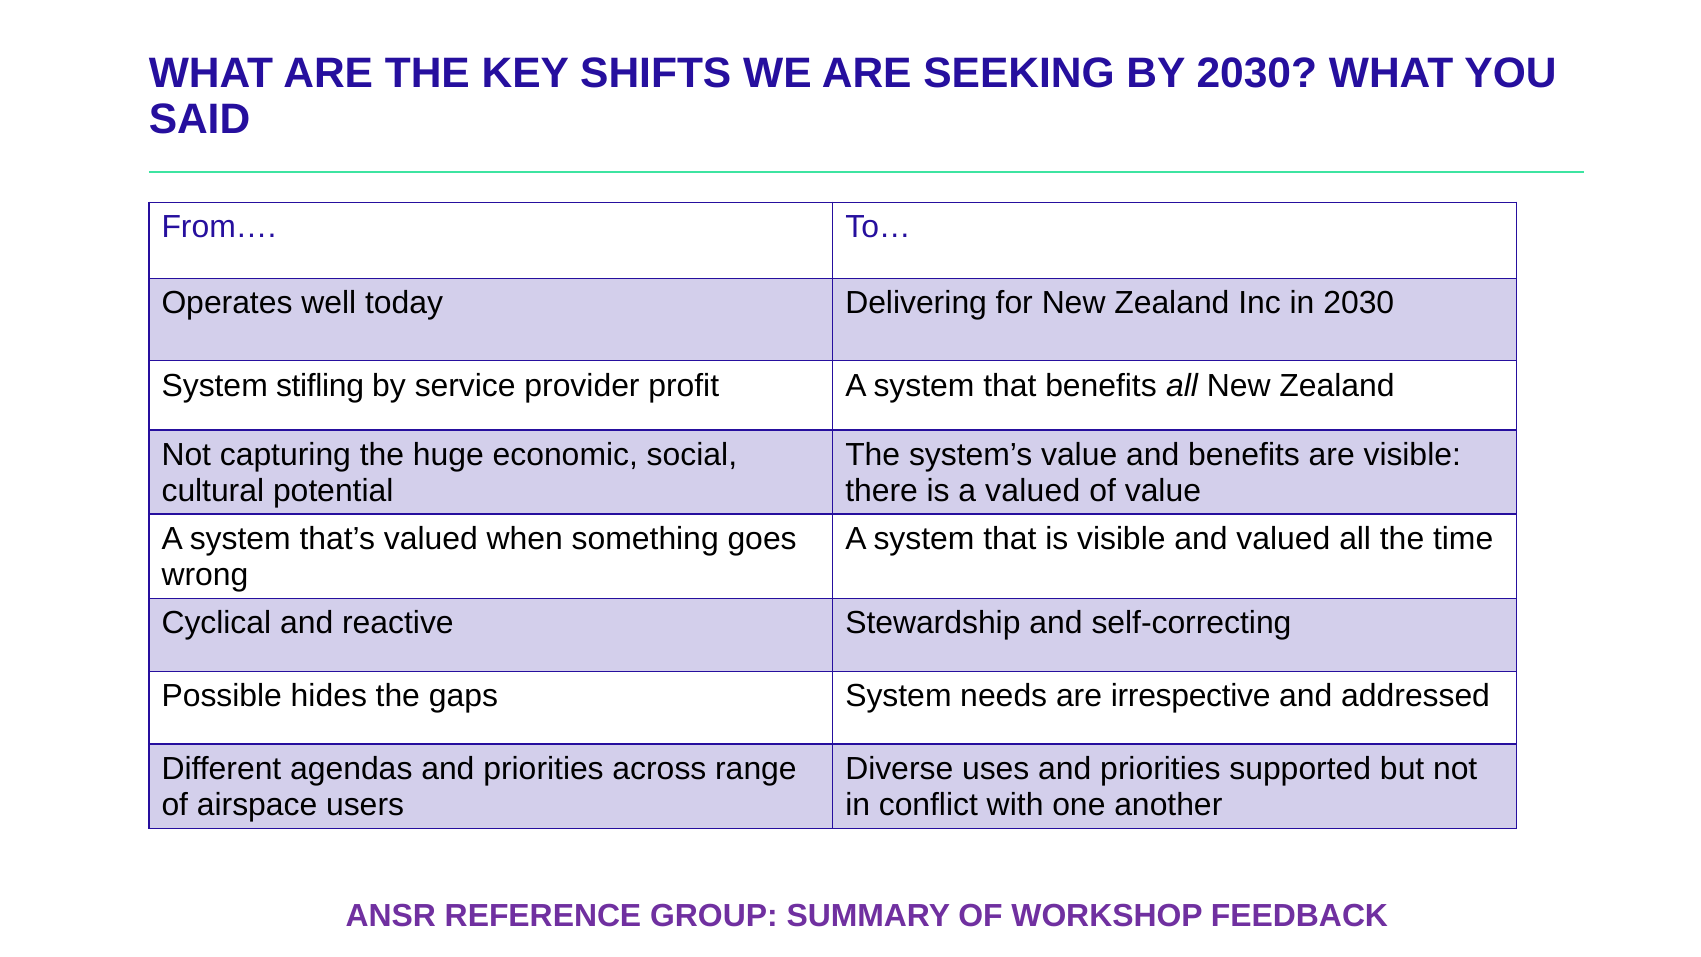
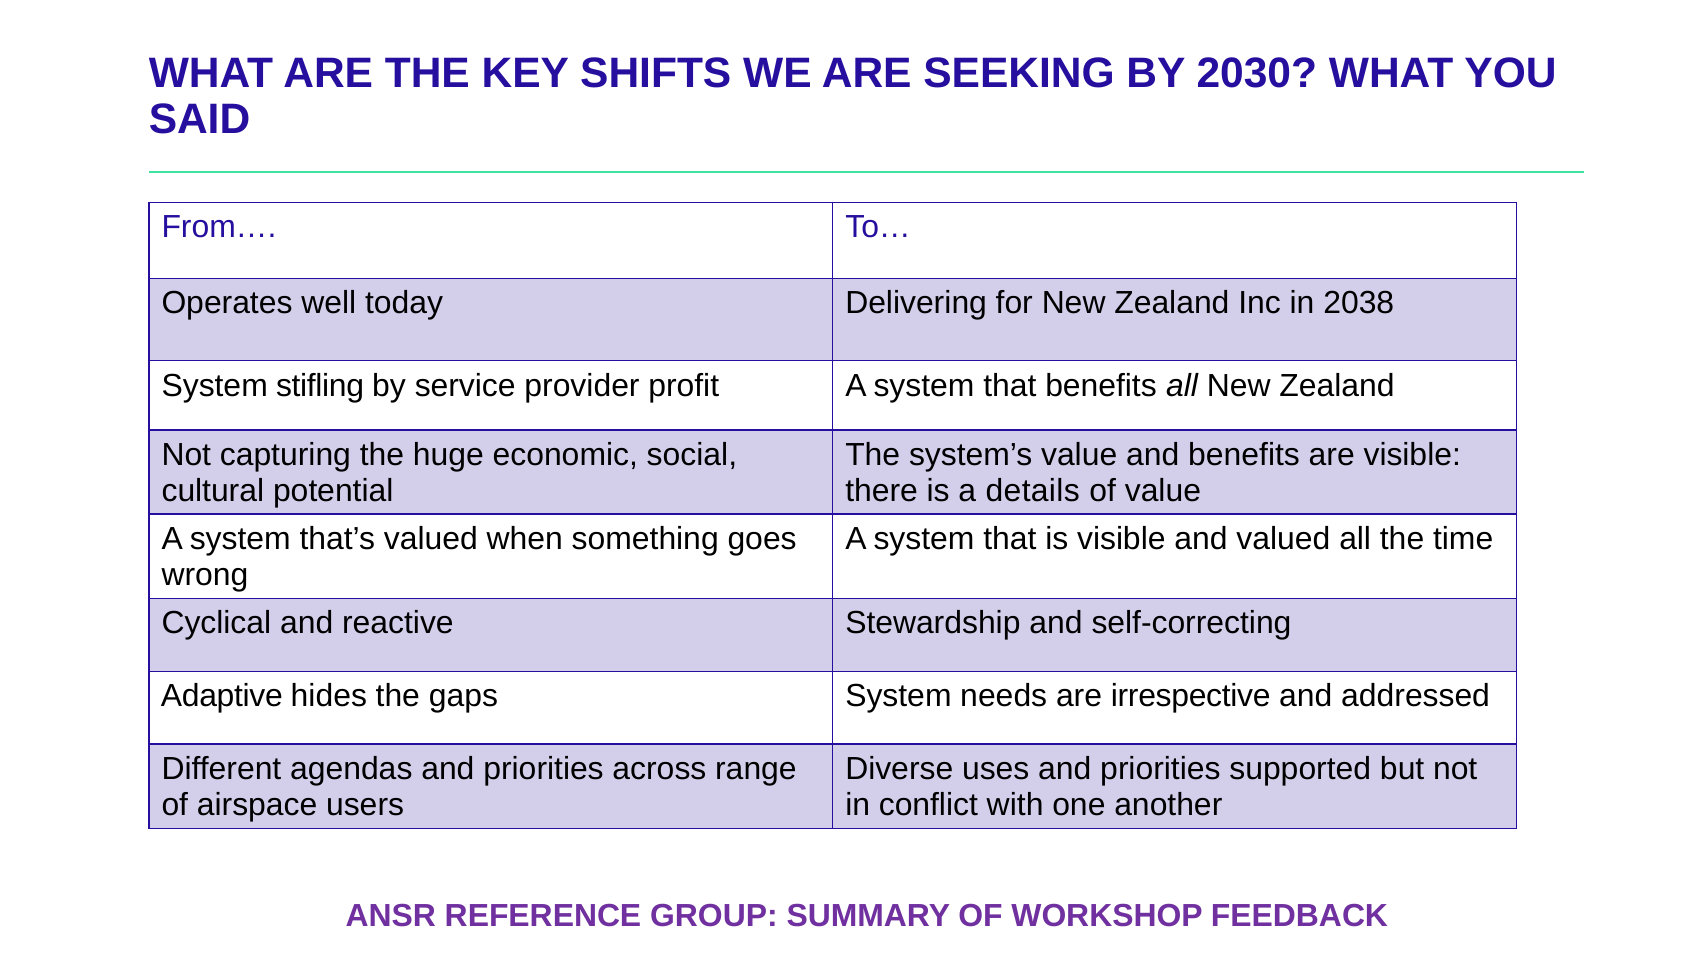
in 2030: 2030 -> 2038
a valued: valued -> details
Possible: Possible -> Adaptive
